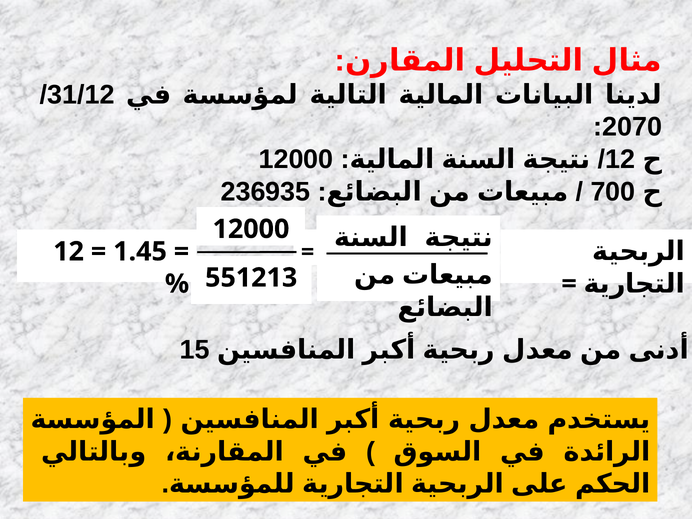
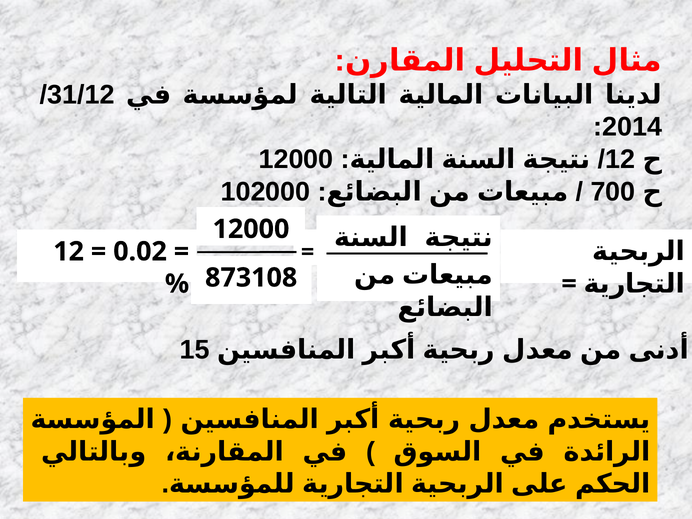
2070: 2070 -> 2014
236935: 236935 -> 102000
1.45: 1.45 -> 0.02
551213: 551213 -> 873108
